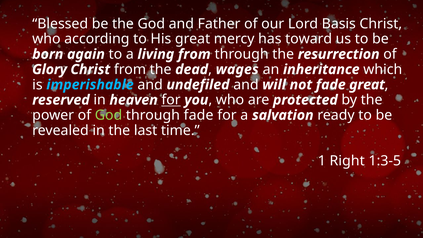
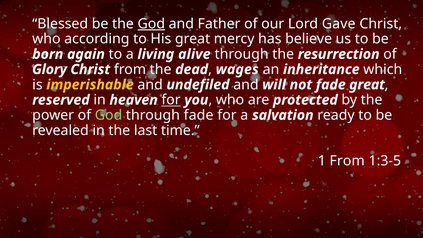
God at (151, 24) underline: none -> present
Basis: Basis -> Gave
toward: toward -> believe
living from: from -> alive
imperishable colour: light blue -> yellow
1 Right: Right -> From
